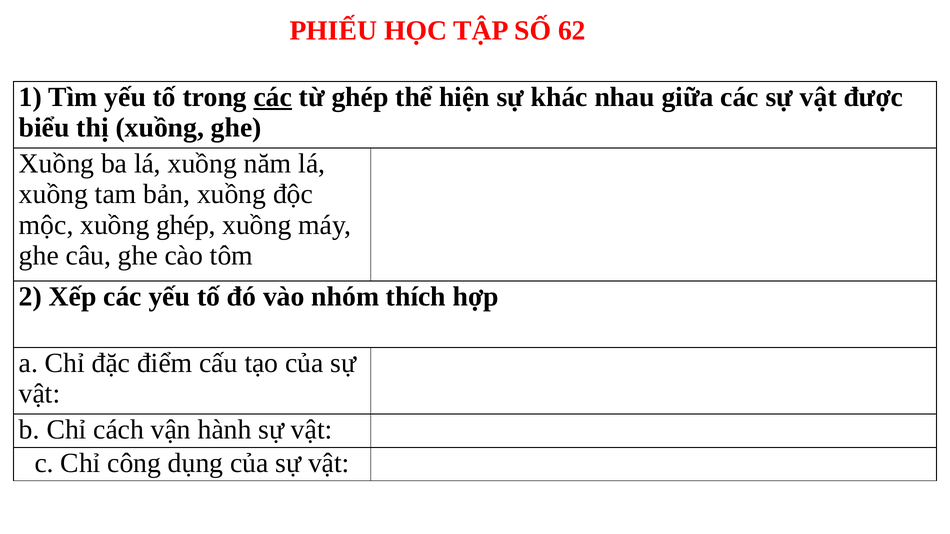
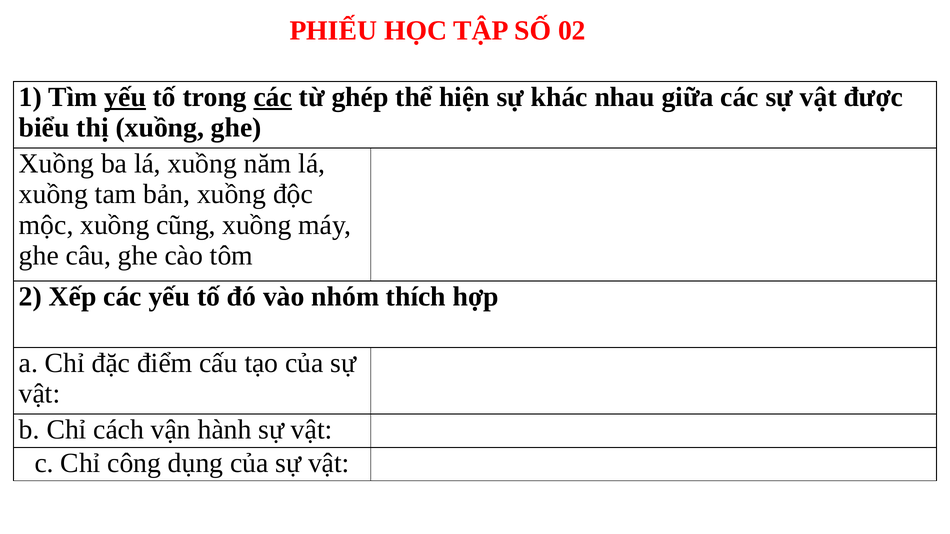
62: 62 -> 02
yếu at (125, 97) underline: none -> present
xuồng ghép: ghép -> cũng
